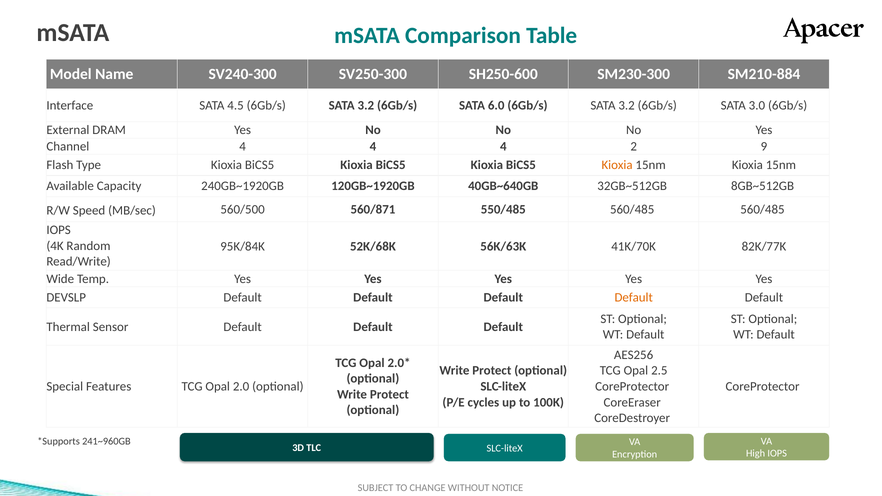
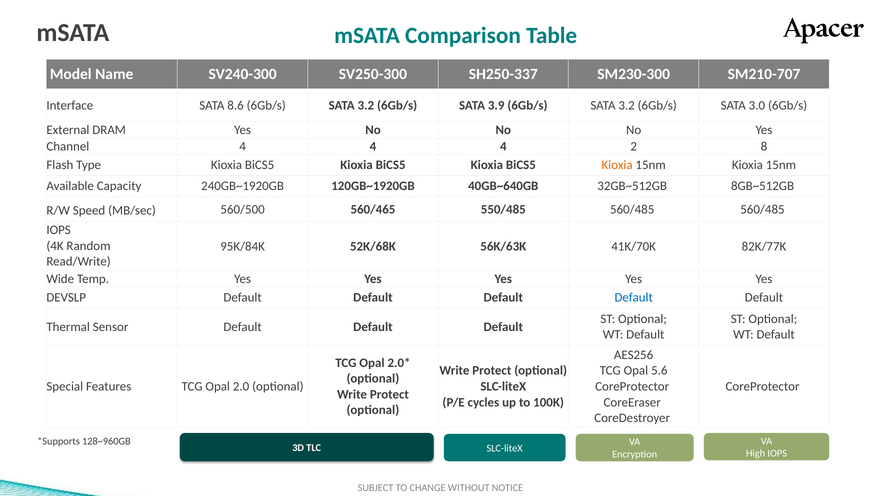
SH250-600: SH250-600 -> SH250-337
SM210-884: SM210-884 -> SM210-707
4.5: 4.5 -> 8.6
6.0: 6.0 -> 3.9
9: 9 -> 8
560/871: 560/871 -> 560/465
Default at (634, 298) colour: orange -> blue
2.5: 2.5 -> 5.6
241~960GB: 241~960GB -> 128~960GB
